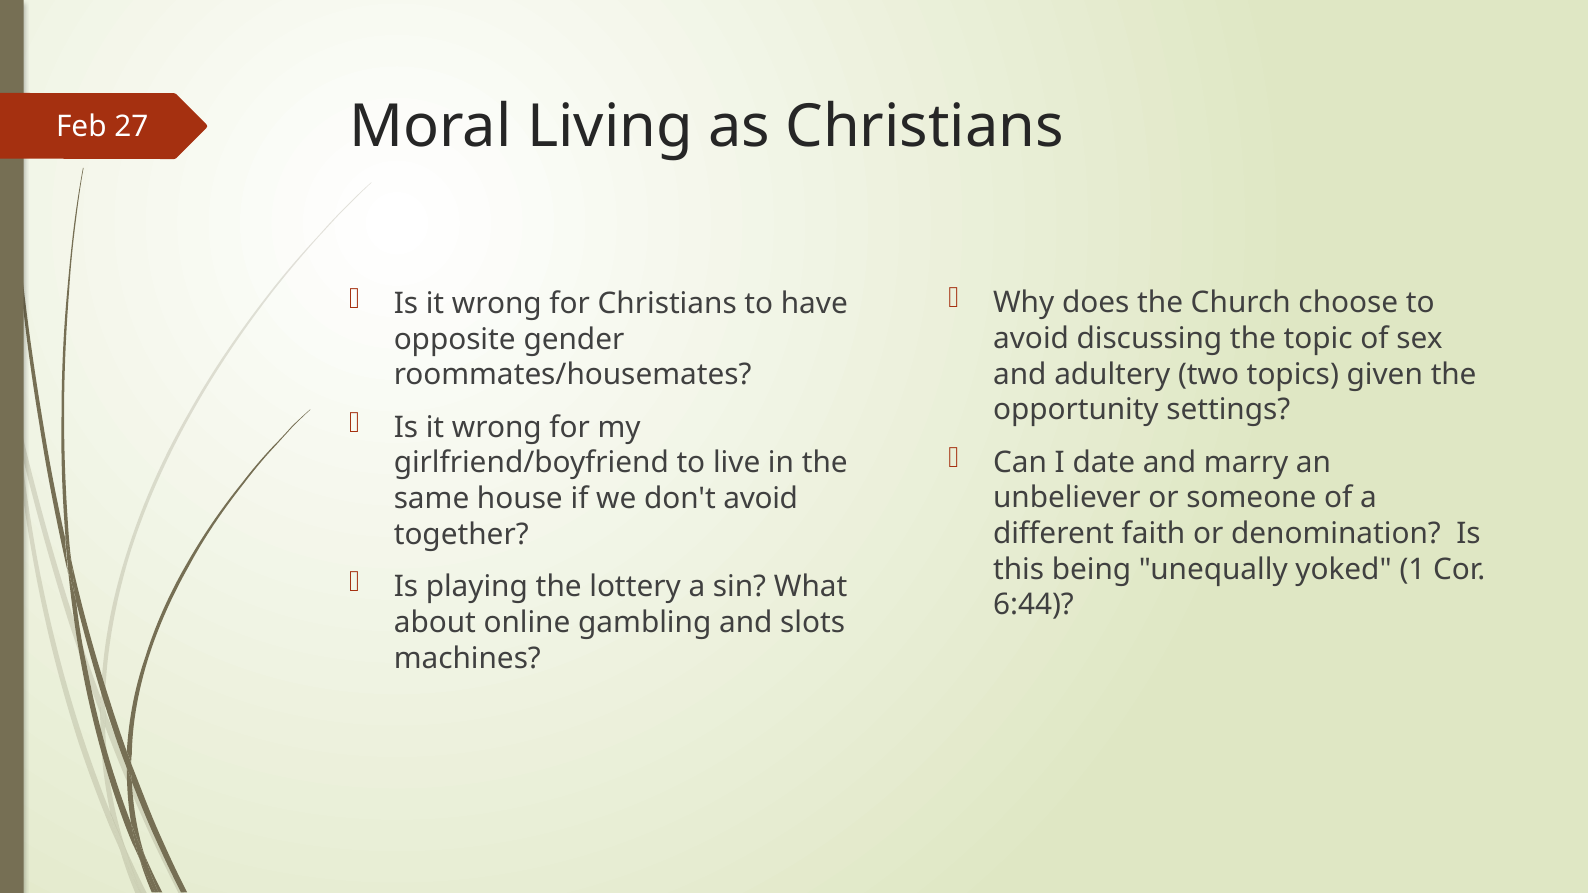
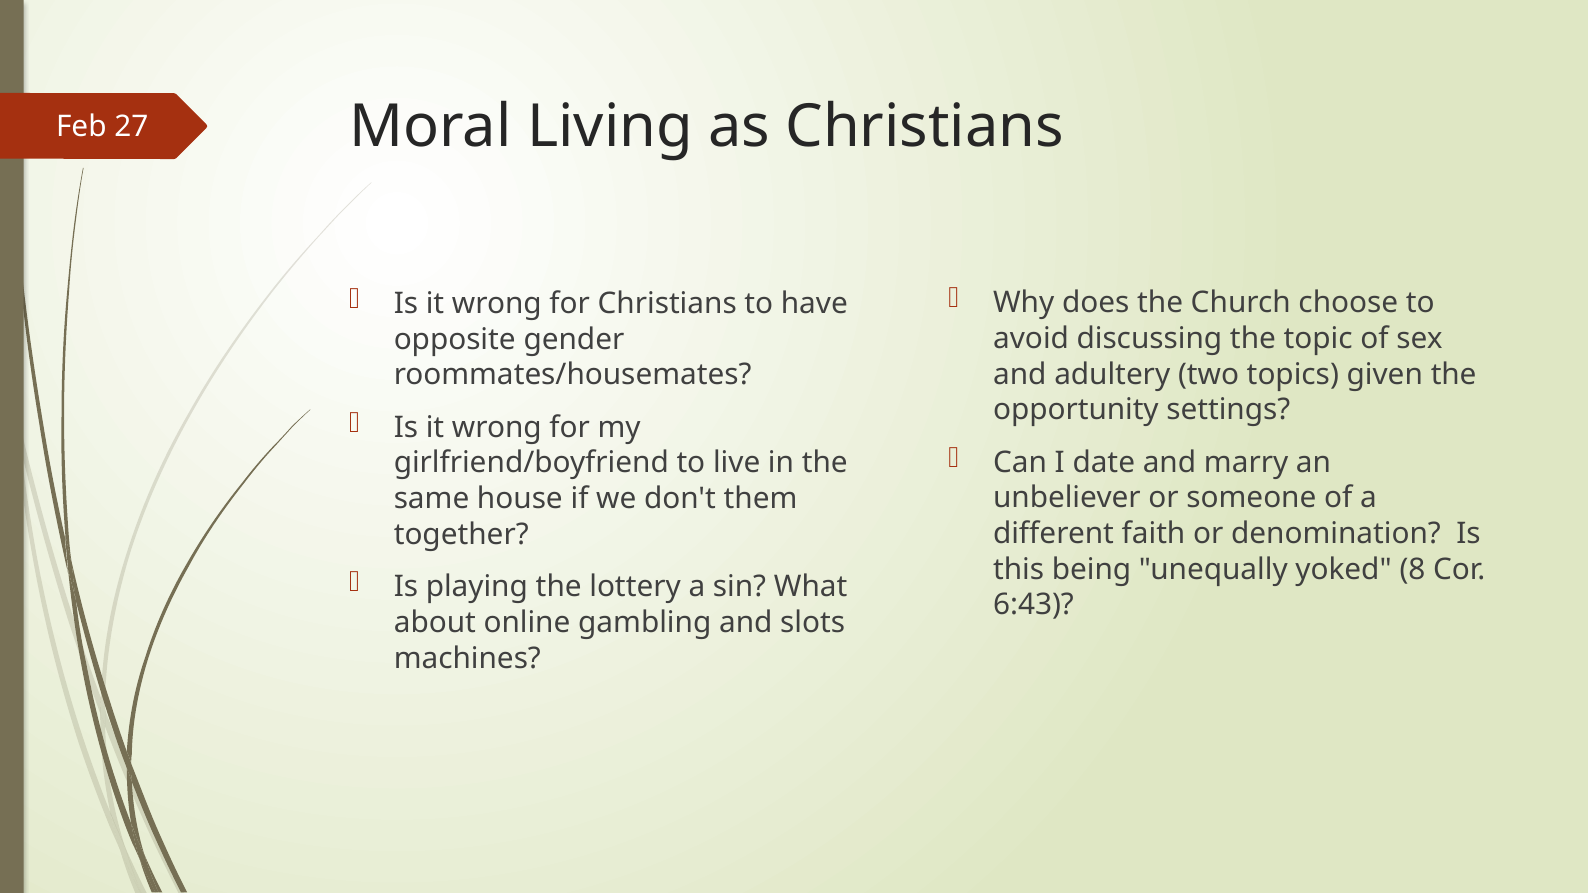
don't avoid: avoid -> them
1: 1 -> 8
6:44: 6:44 -> 6:43
